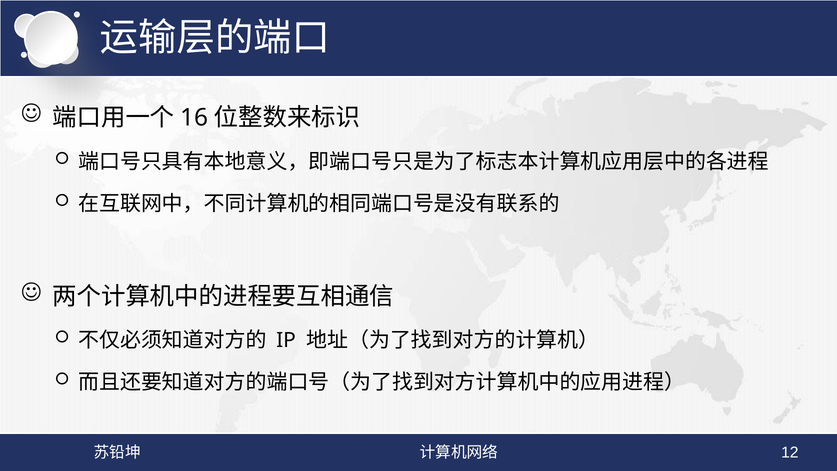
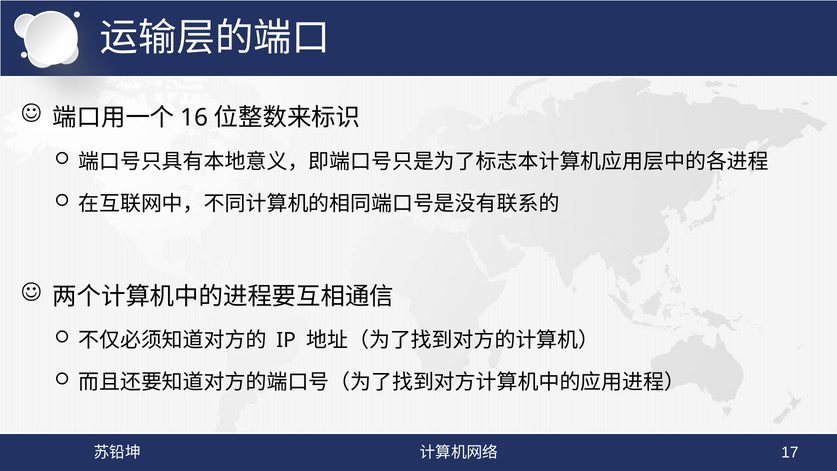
12: 12 -> 17
